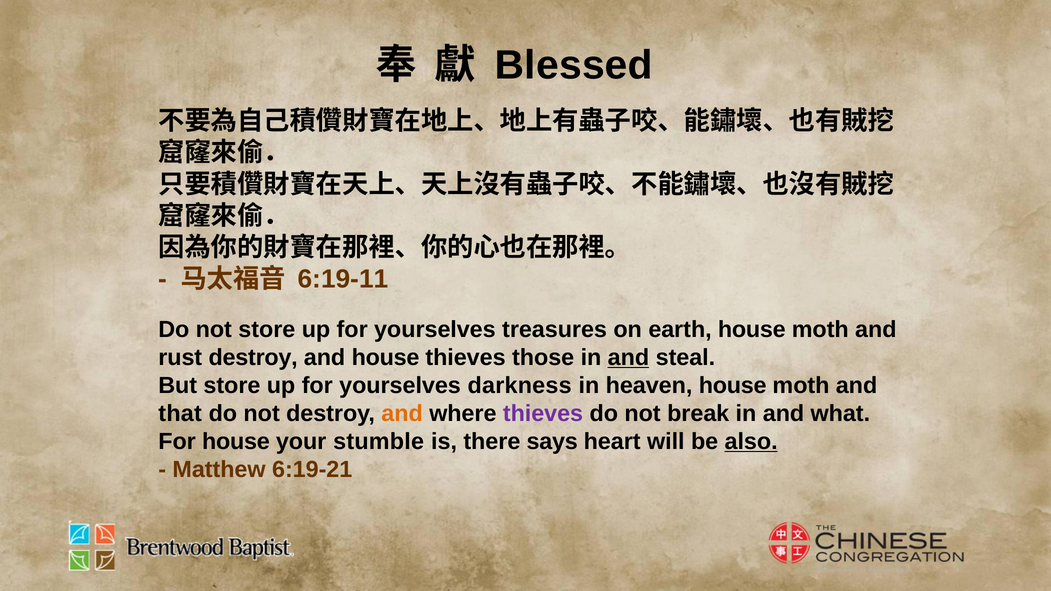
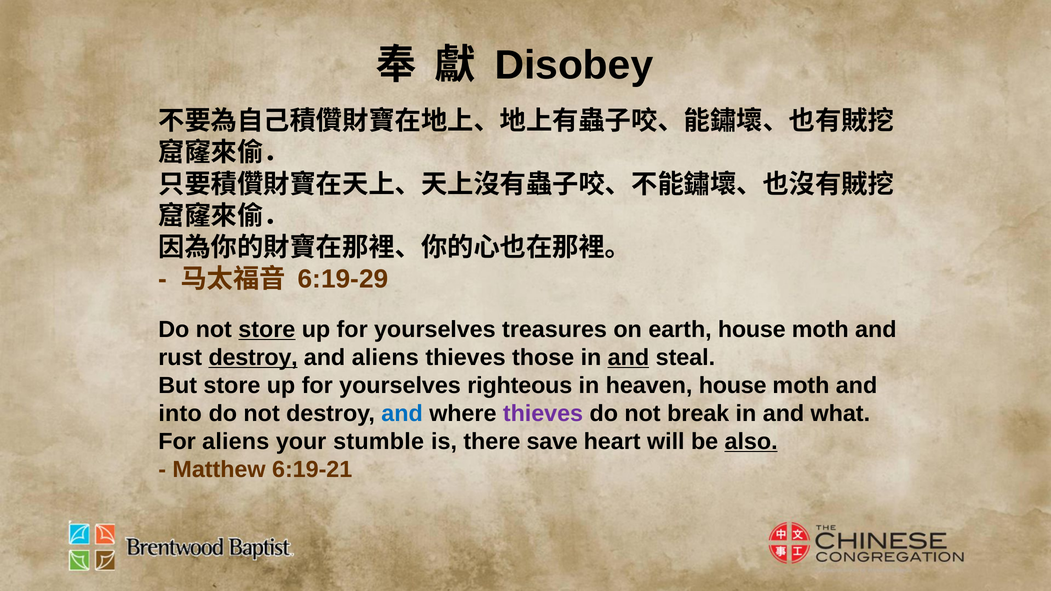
Blessed: Blessed -> Disobey
6:19-11: 6:19-11 -> 6:19-29
store at (267, 330) underline: none -> present
destroy at (253, 358) underline: none -> present
and house: house -> aliens
darkness: darkness -> righteous
that: that -> into
and at (402, 414) colour: orange -> blue
For house: house -> aliens
says: says -> save
